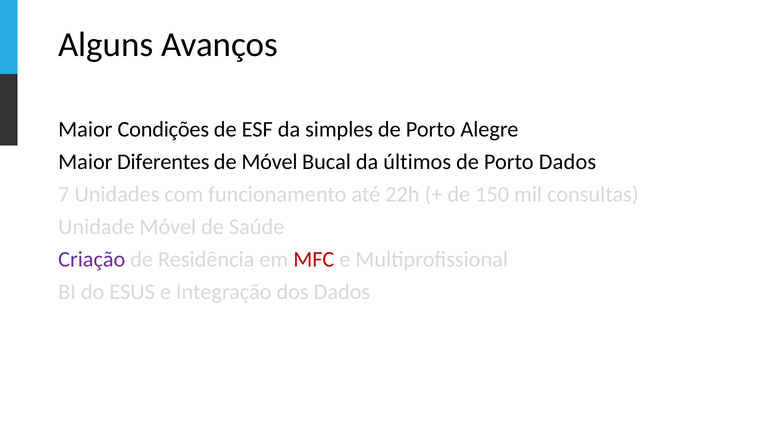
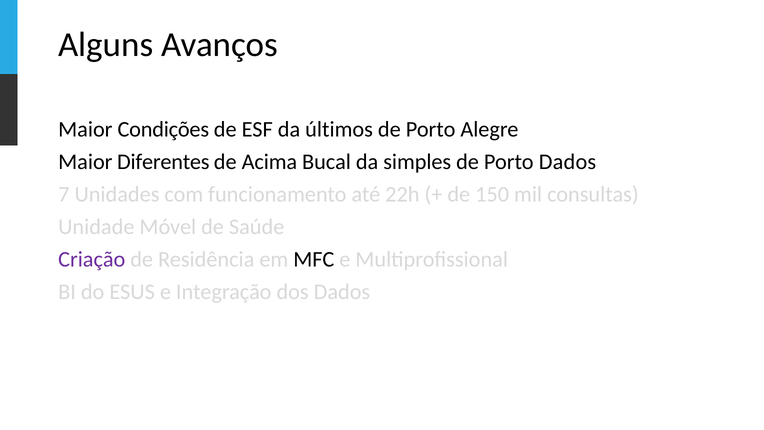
simples: simples -> últimos
de Móvel: Móvel -> Acima
últimos: últimos -> simples
MFC colour: red -> black
